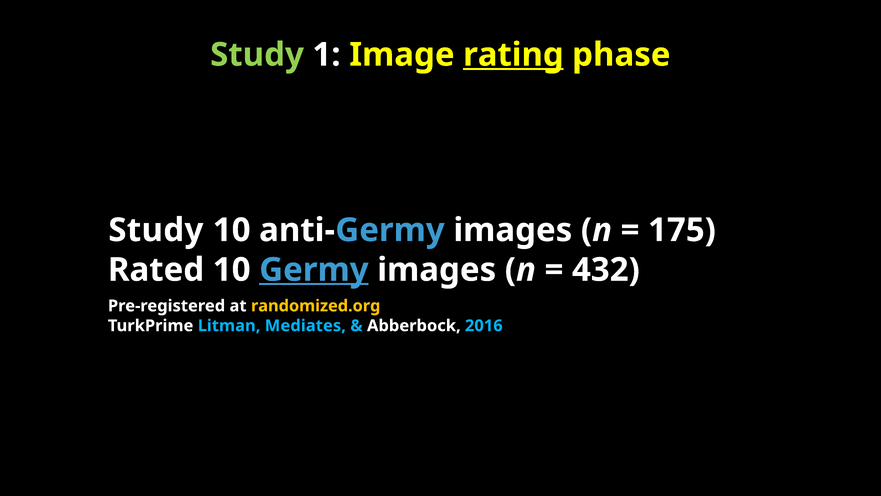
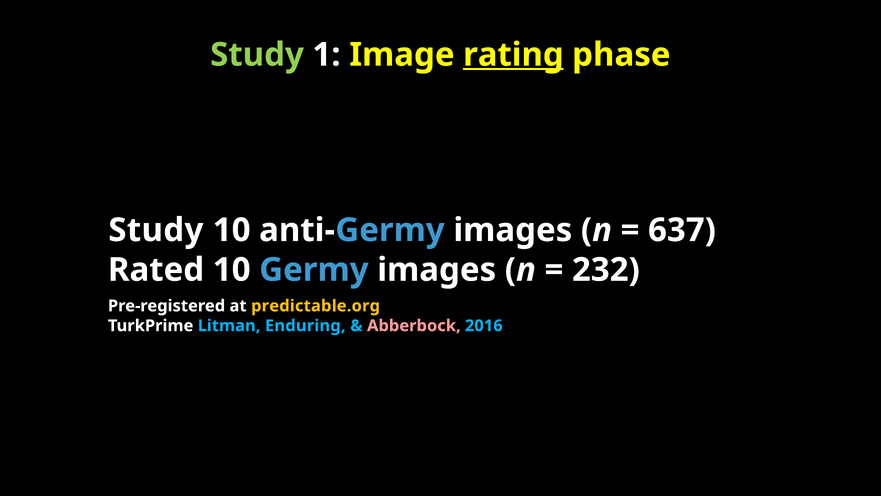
175: 175 -> 637
Germy underline: present -> none
432: 432 -> 232
randomized.org: randomized.org -> predictable.org
Mediates: Mediates -> Enduring
Abberbock colour: white -> pink
